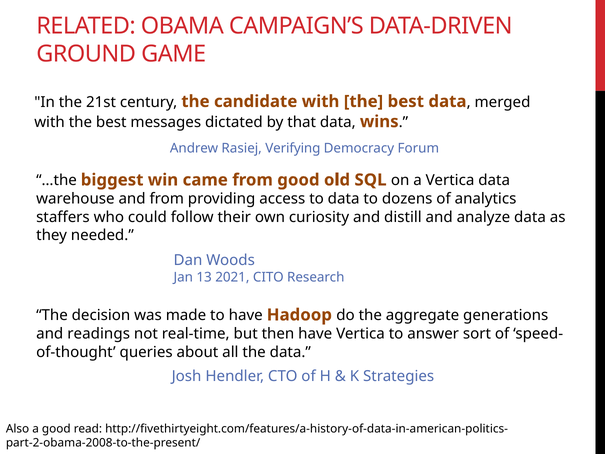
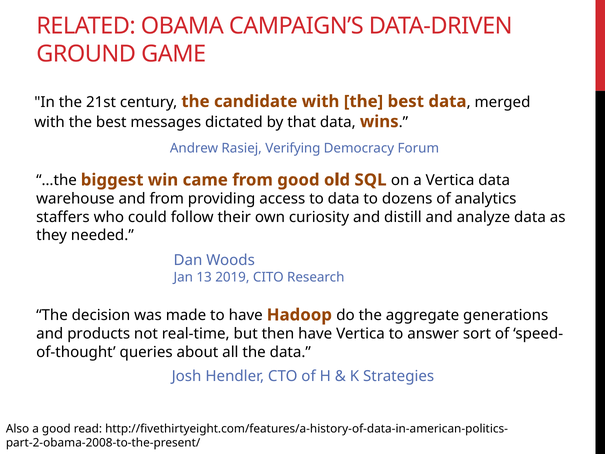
2021: 2021 -> 2019
readings: readings -> products
